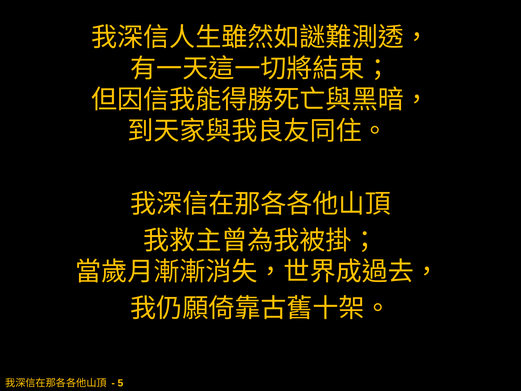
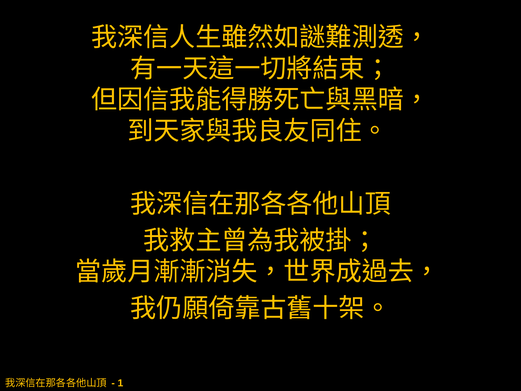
5: 5 -> 1
